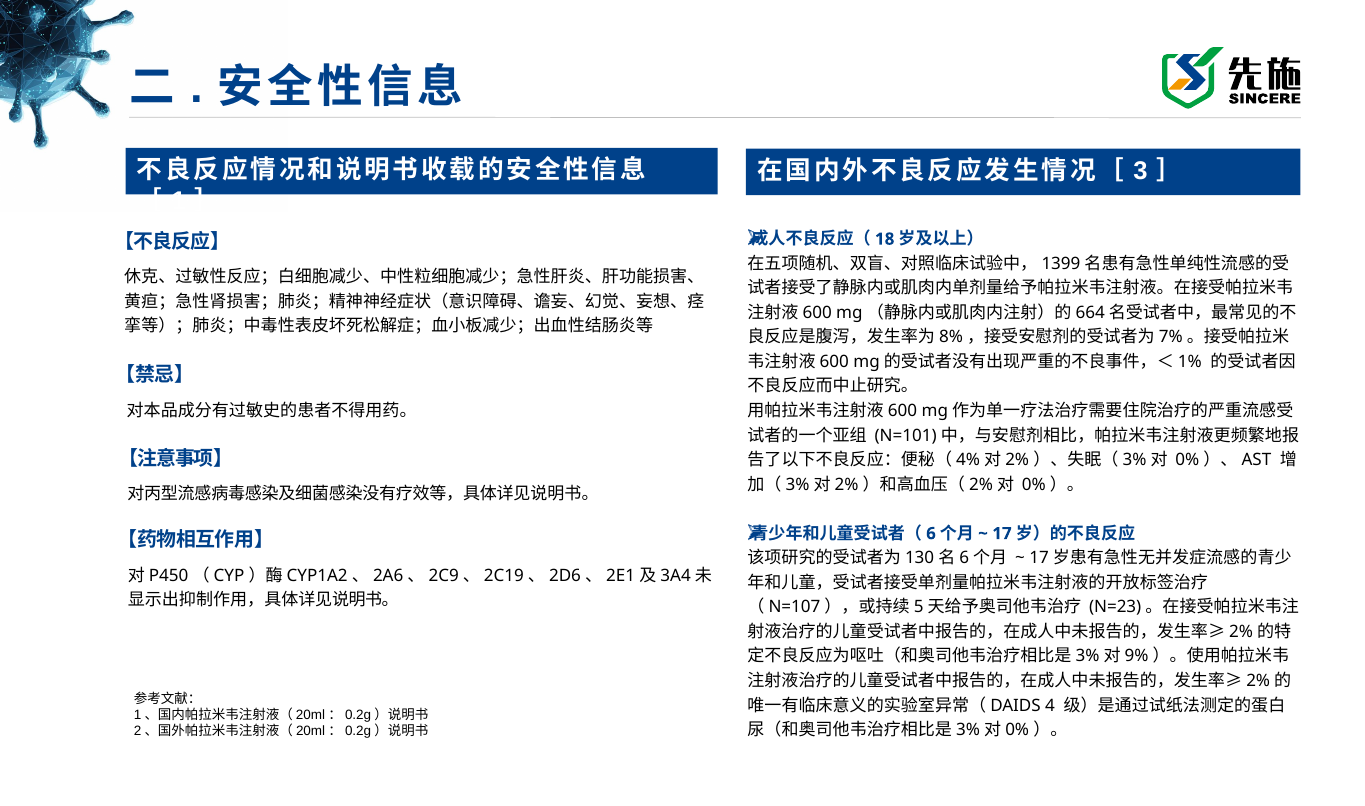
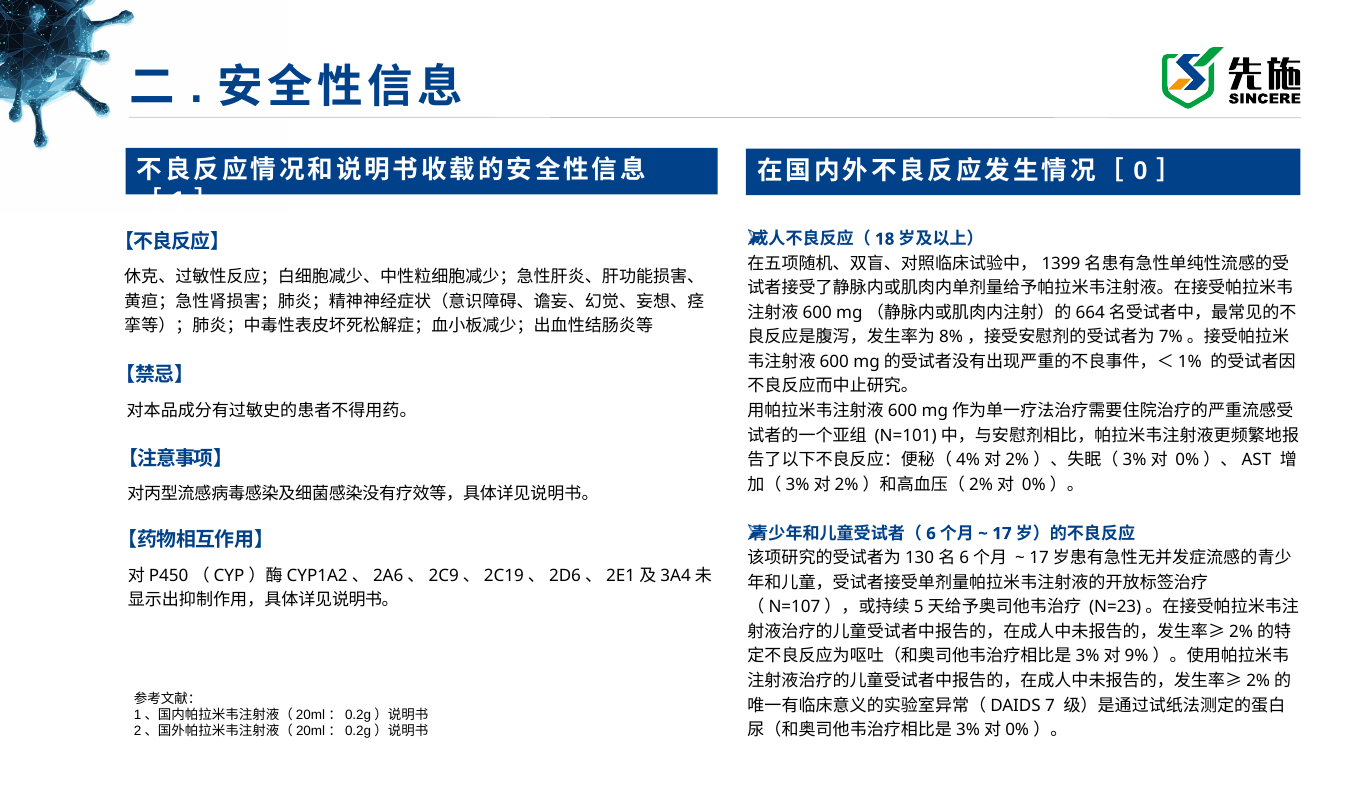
3: 3 -> 0
4: 4 -> 7
